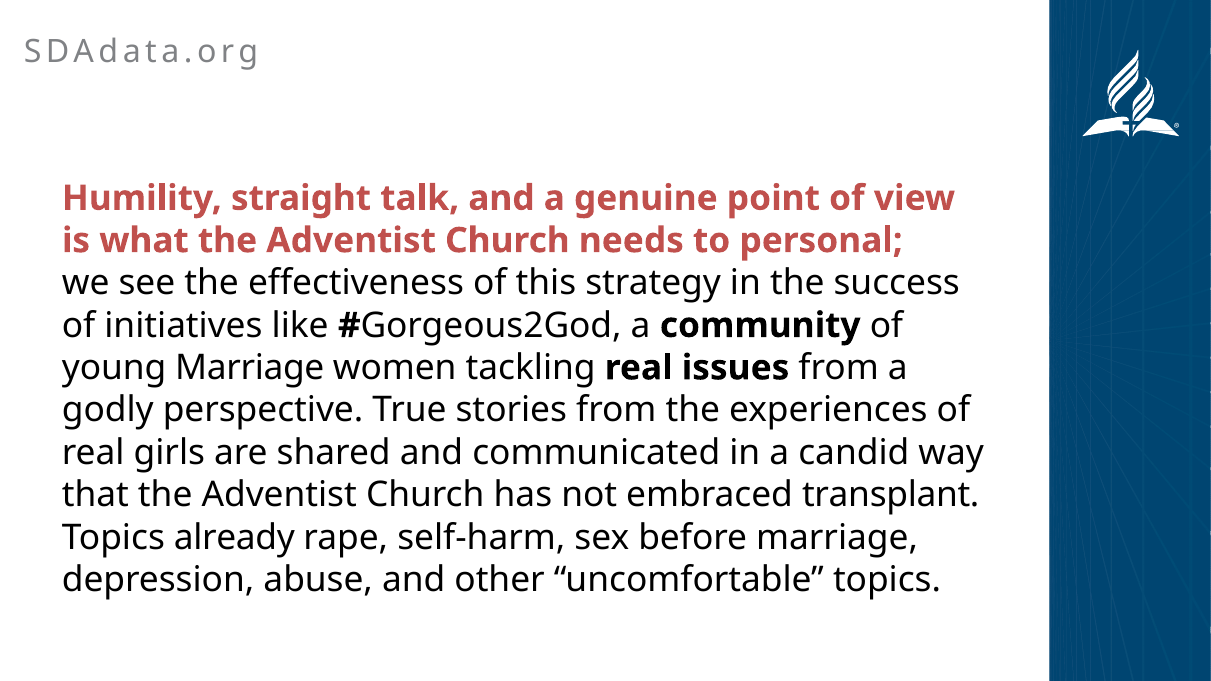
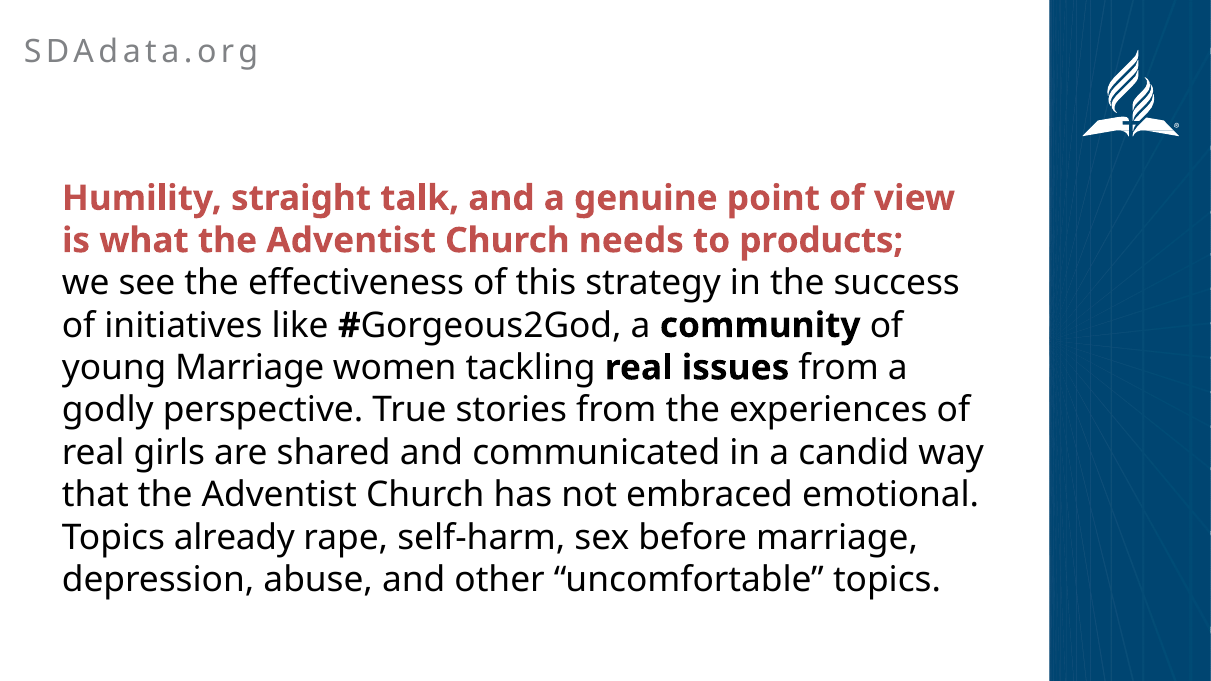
personal: personal -> products
transplant: transplant -> emotional
